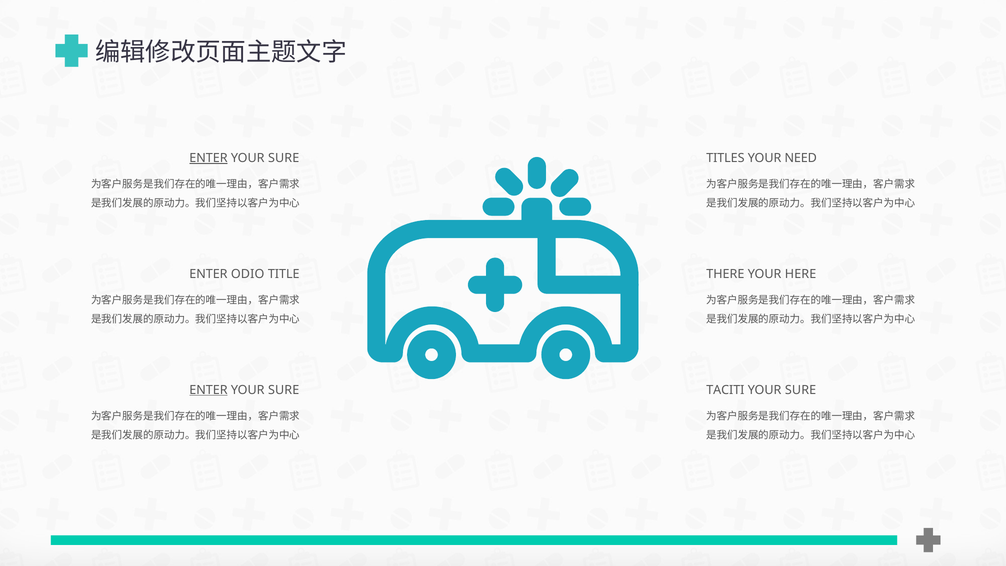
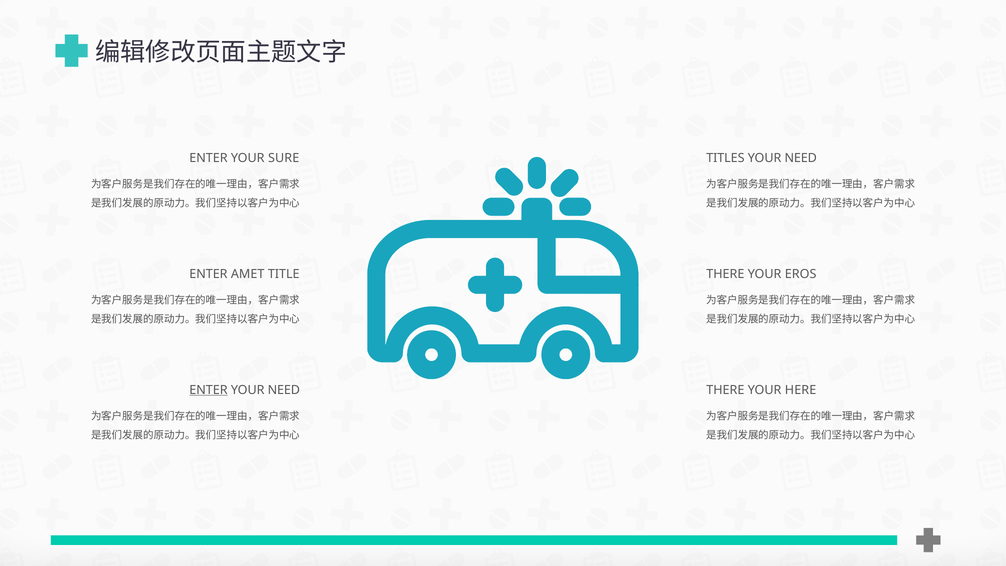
ENTER at (208, 158) underline: present -> none
ODIO: ODIO -> AMET
HERE: HERE -> EROS
SURE at (284, 390): SURE -> NEED
TACITI at (725, 390): TACITI -> THERE
SURE at (801, 390): SURE -> HERE
